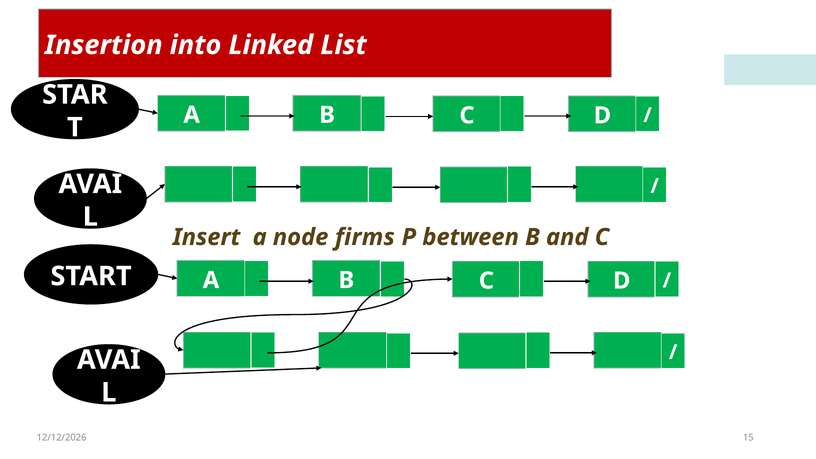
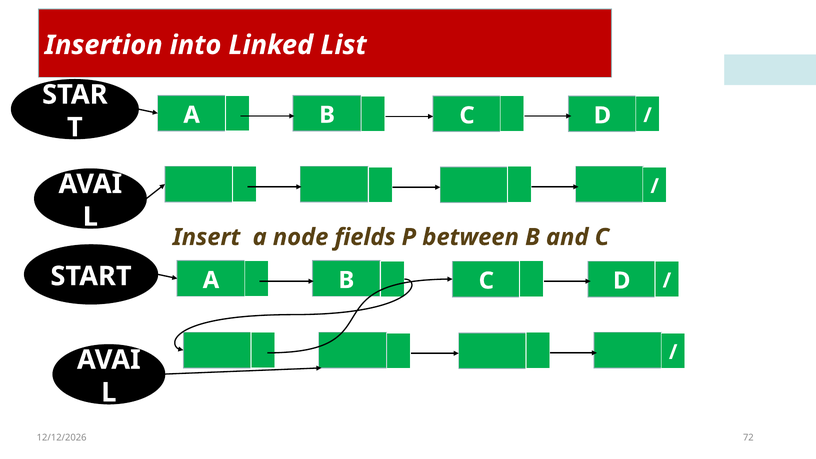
firms: firms -> fields
15: 15 -> 72
